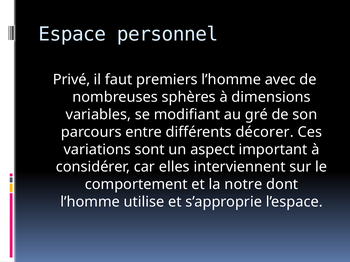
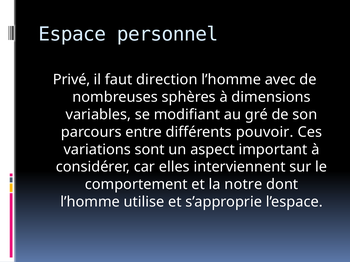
premiers: premiers -> direction
décorer: décorer -> pouvoir
